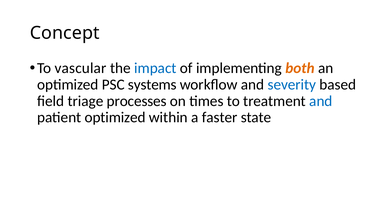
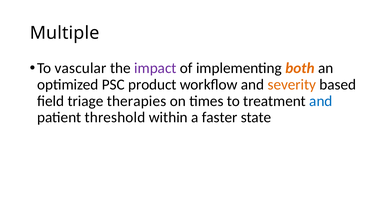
Concept: Concept -> Multiple
impact colour: blue -> purple
systems: systems -> product
severity colour: blue -> orange
processes: processes -> therapies
patient optimized: optimized -> threshold
